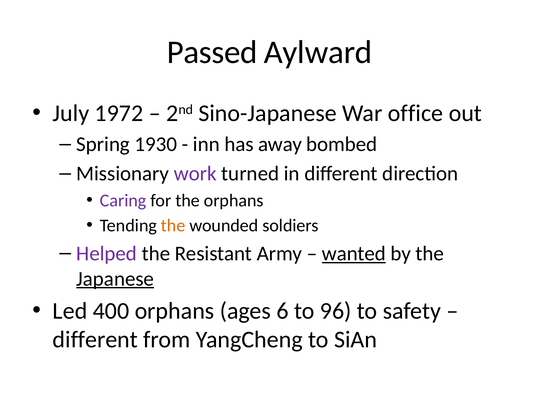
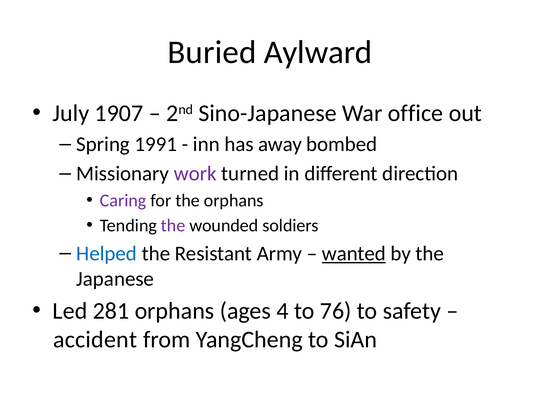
Passed: Passed -> Buried
1972: 1972 -> 1907
1930: 1930 -> 1991
the at (173, 226) colour: orange -> purple
Helped colour: purple -> blue
Japanese underline: present -> none
400: 400 -> 281
6: 6 -> 4
96: 96 -> 76
different at (95, 340): different -> accident
